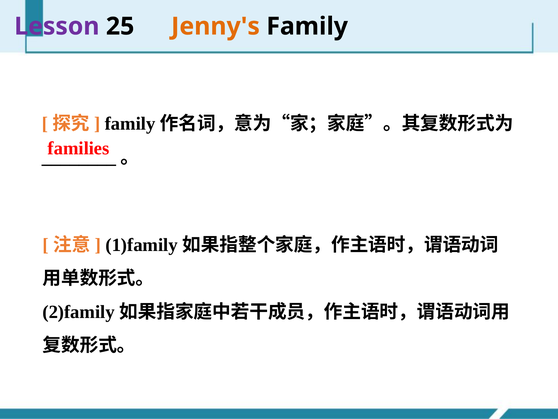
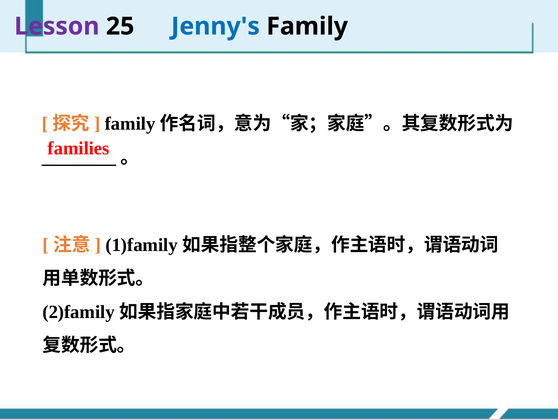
Jenny's colour: orange -> blue
